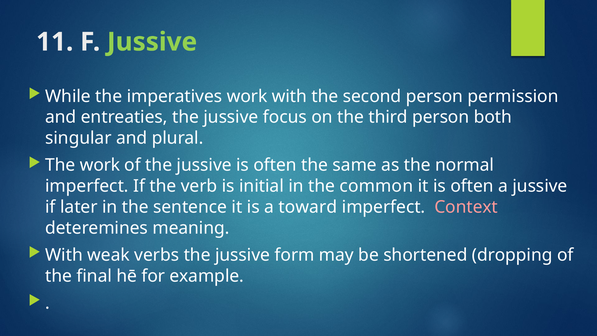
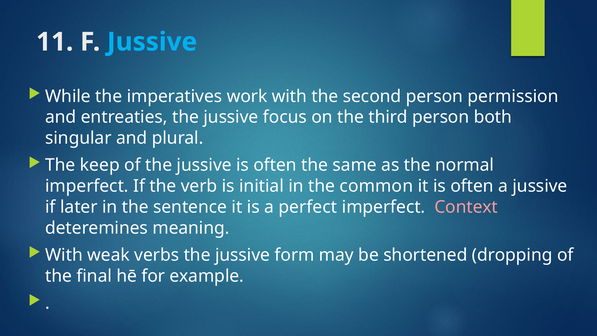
Jussive at (152, 42) colour: light green -> light blue
The work: work -> keep
toward: toward -> perfect
